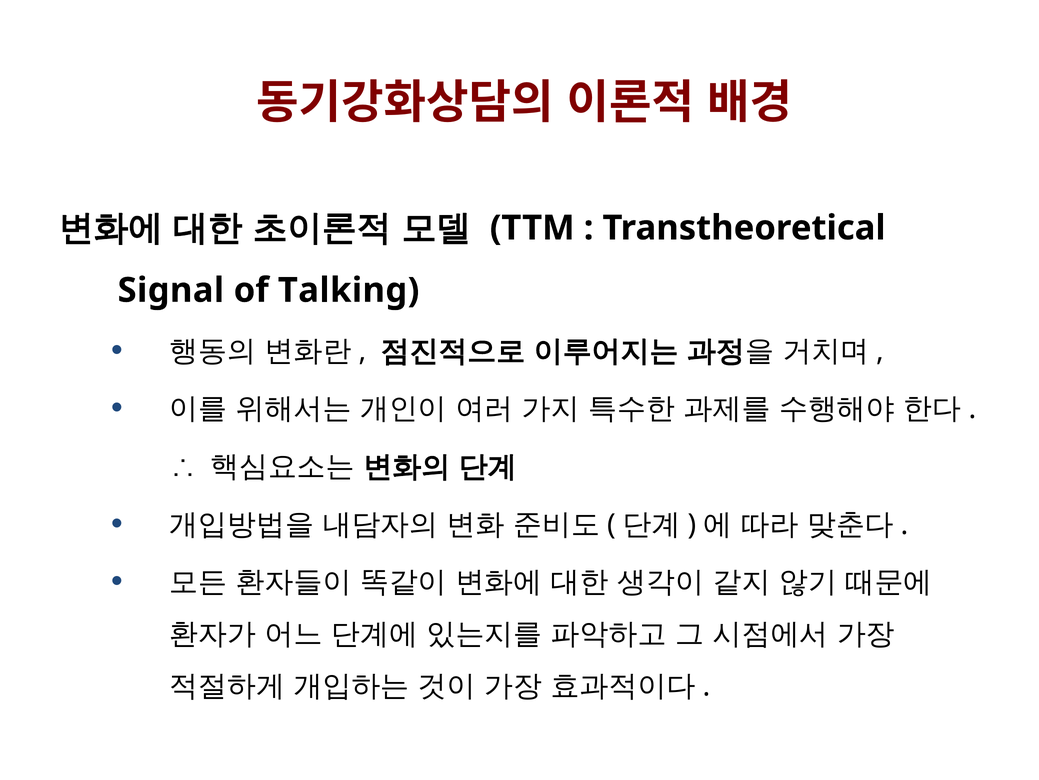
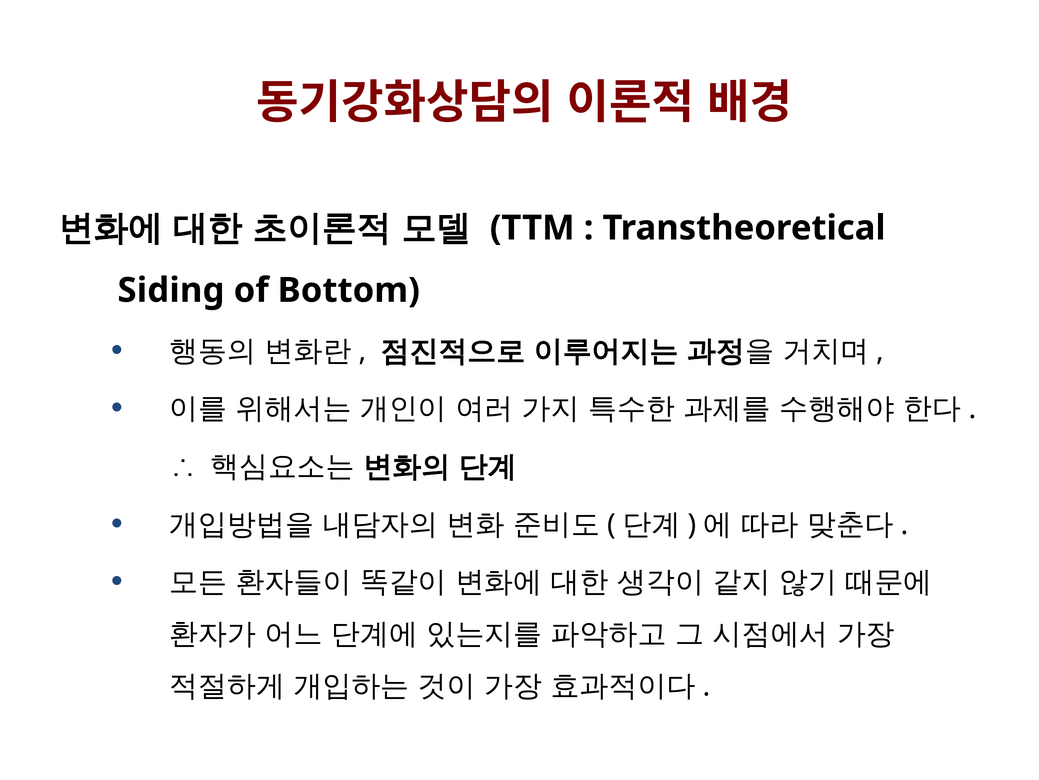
Signal: Signal -> Siding
Talking: Talking -> Bottom
